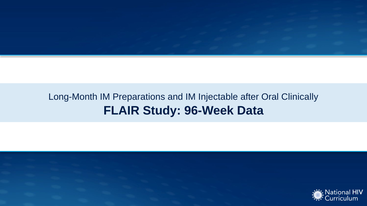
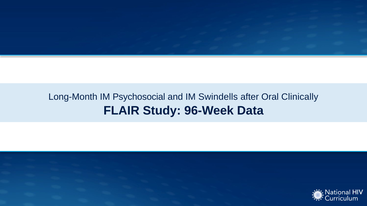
Preparations: Preparations -> Psychosocial
Injectable: Injectable -> Swindells
